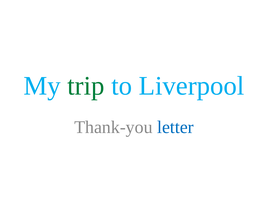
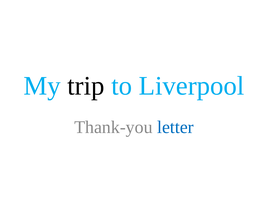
trip colour: green -> black
